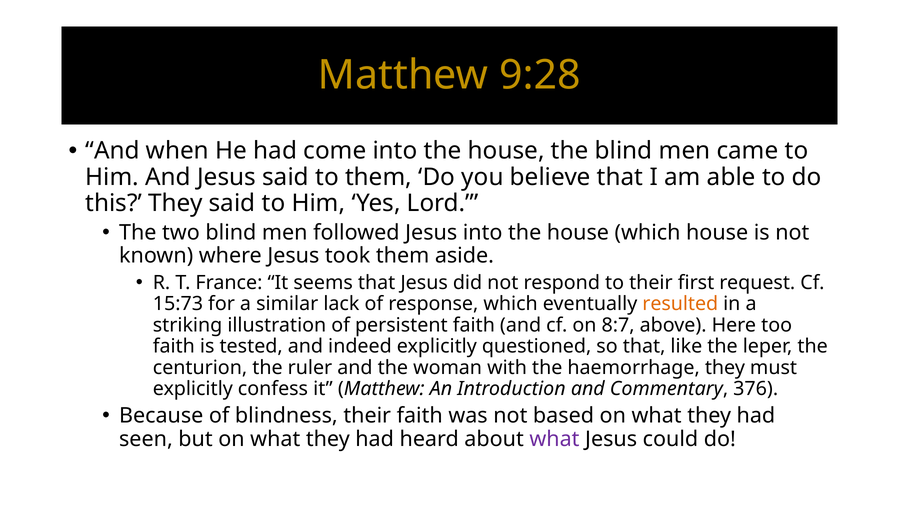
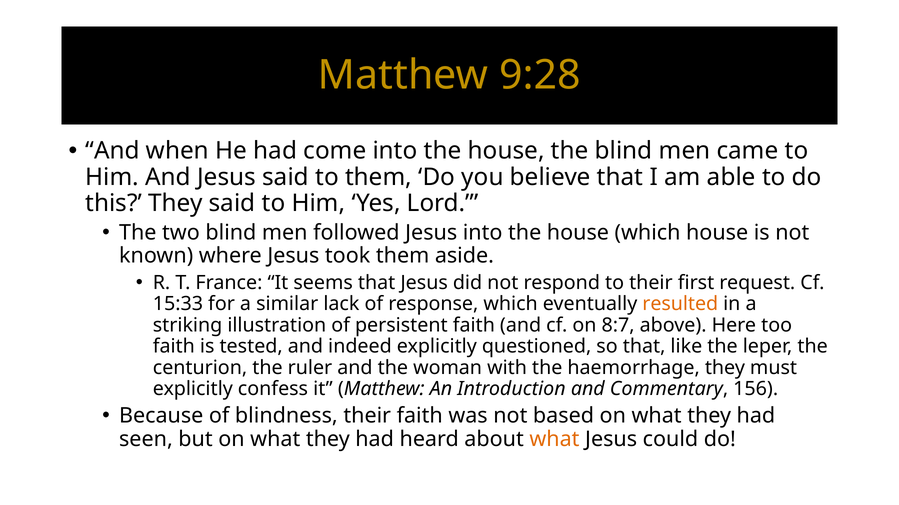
15:73: 15:73 -> 15:33
376: 376 -> 156
what at (554, 440) colour: purple -> orange
